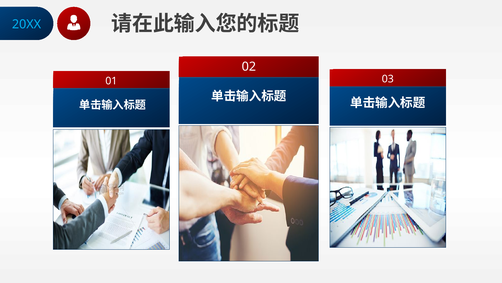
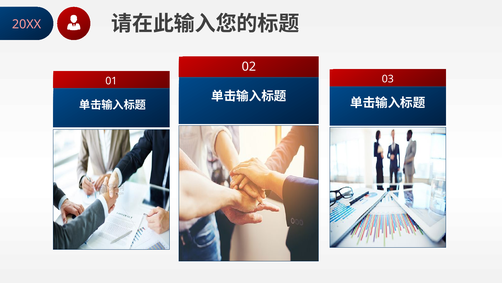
20XX colour: light blue -> pink
